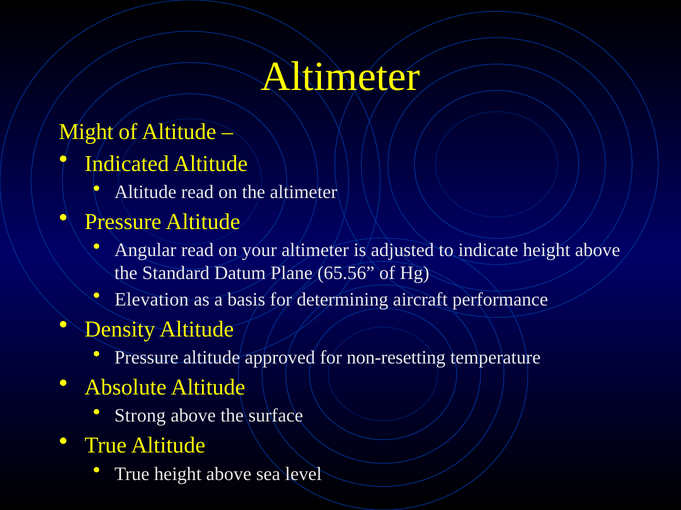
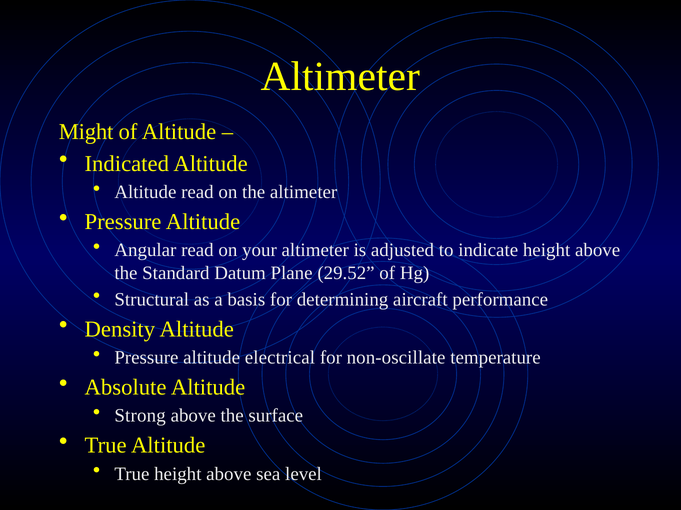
65.56: 65.56 -> 29.52
Elevation: Elevation -> Structural
approved: approved -> electrical
non-resetting: non-resetting -> non-oscillate
